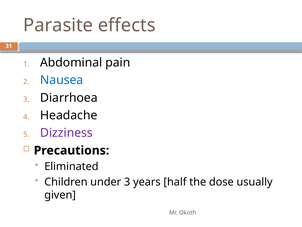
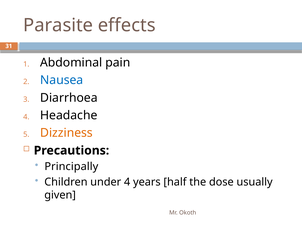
Dizziness colour: purple -> orange
Eliminated: Eliminated -> Principally
under 3: 3 -> 4
